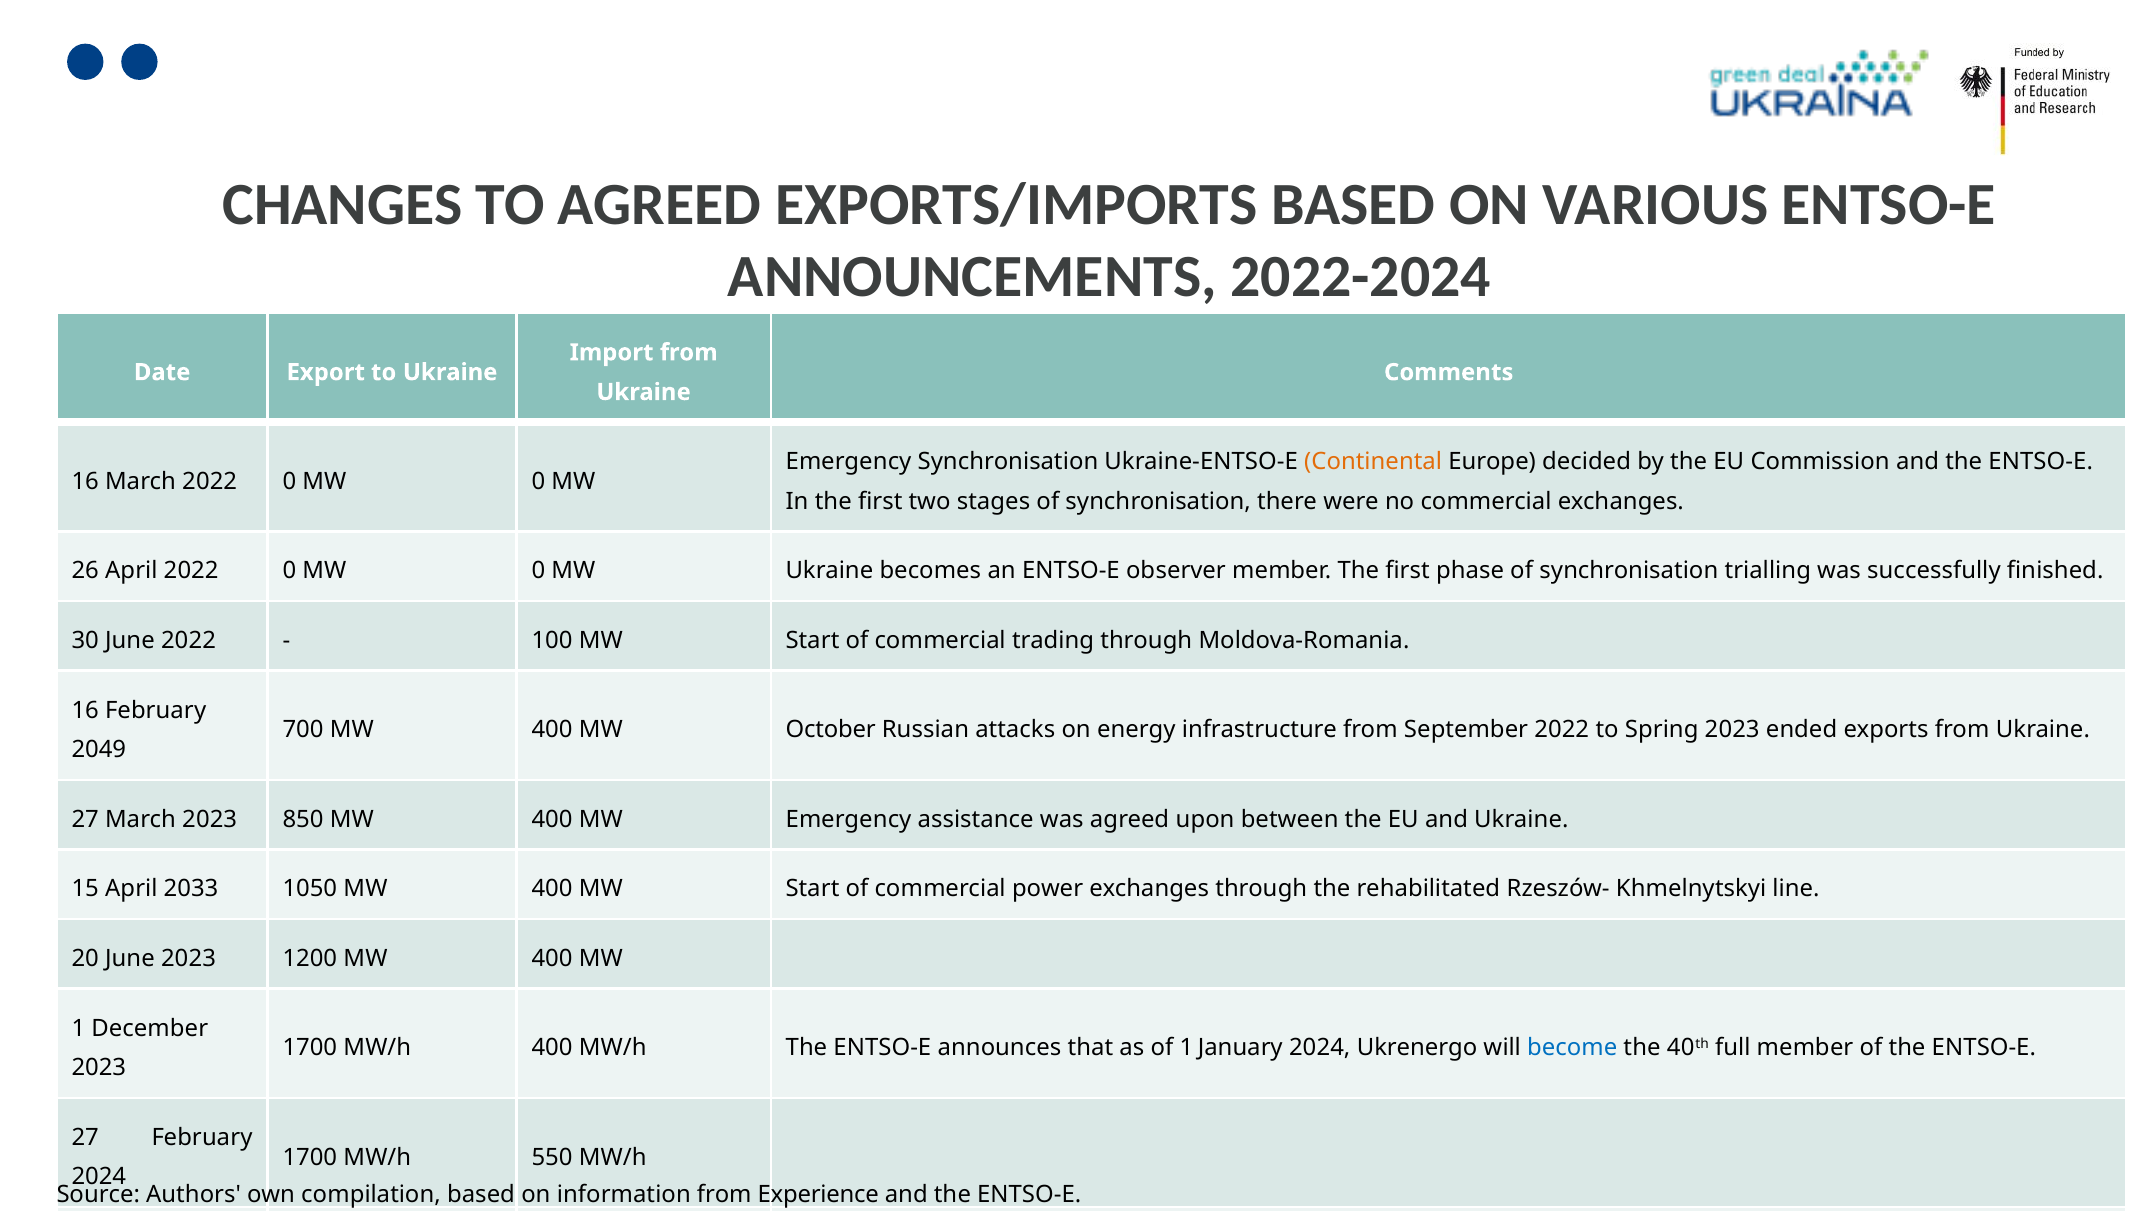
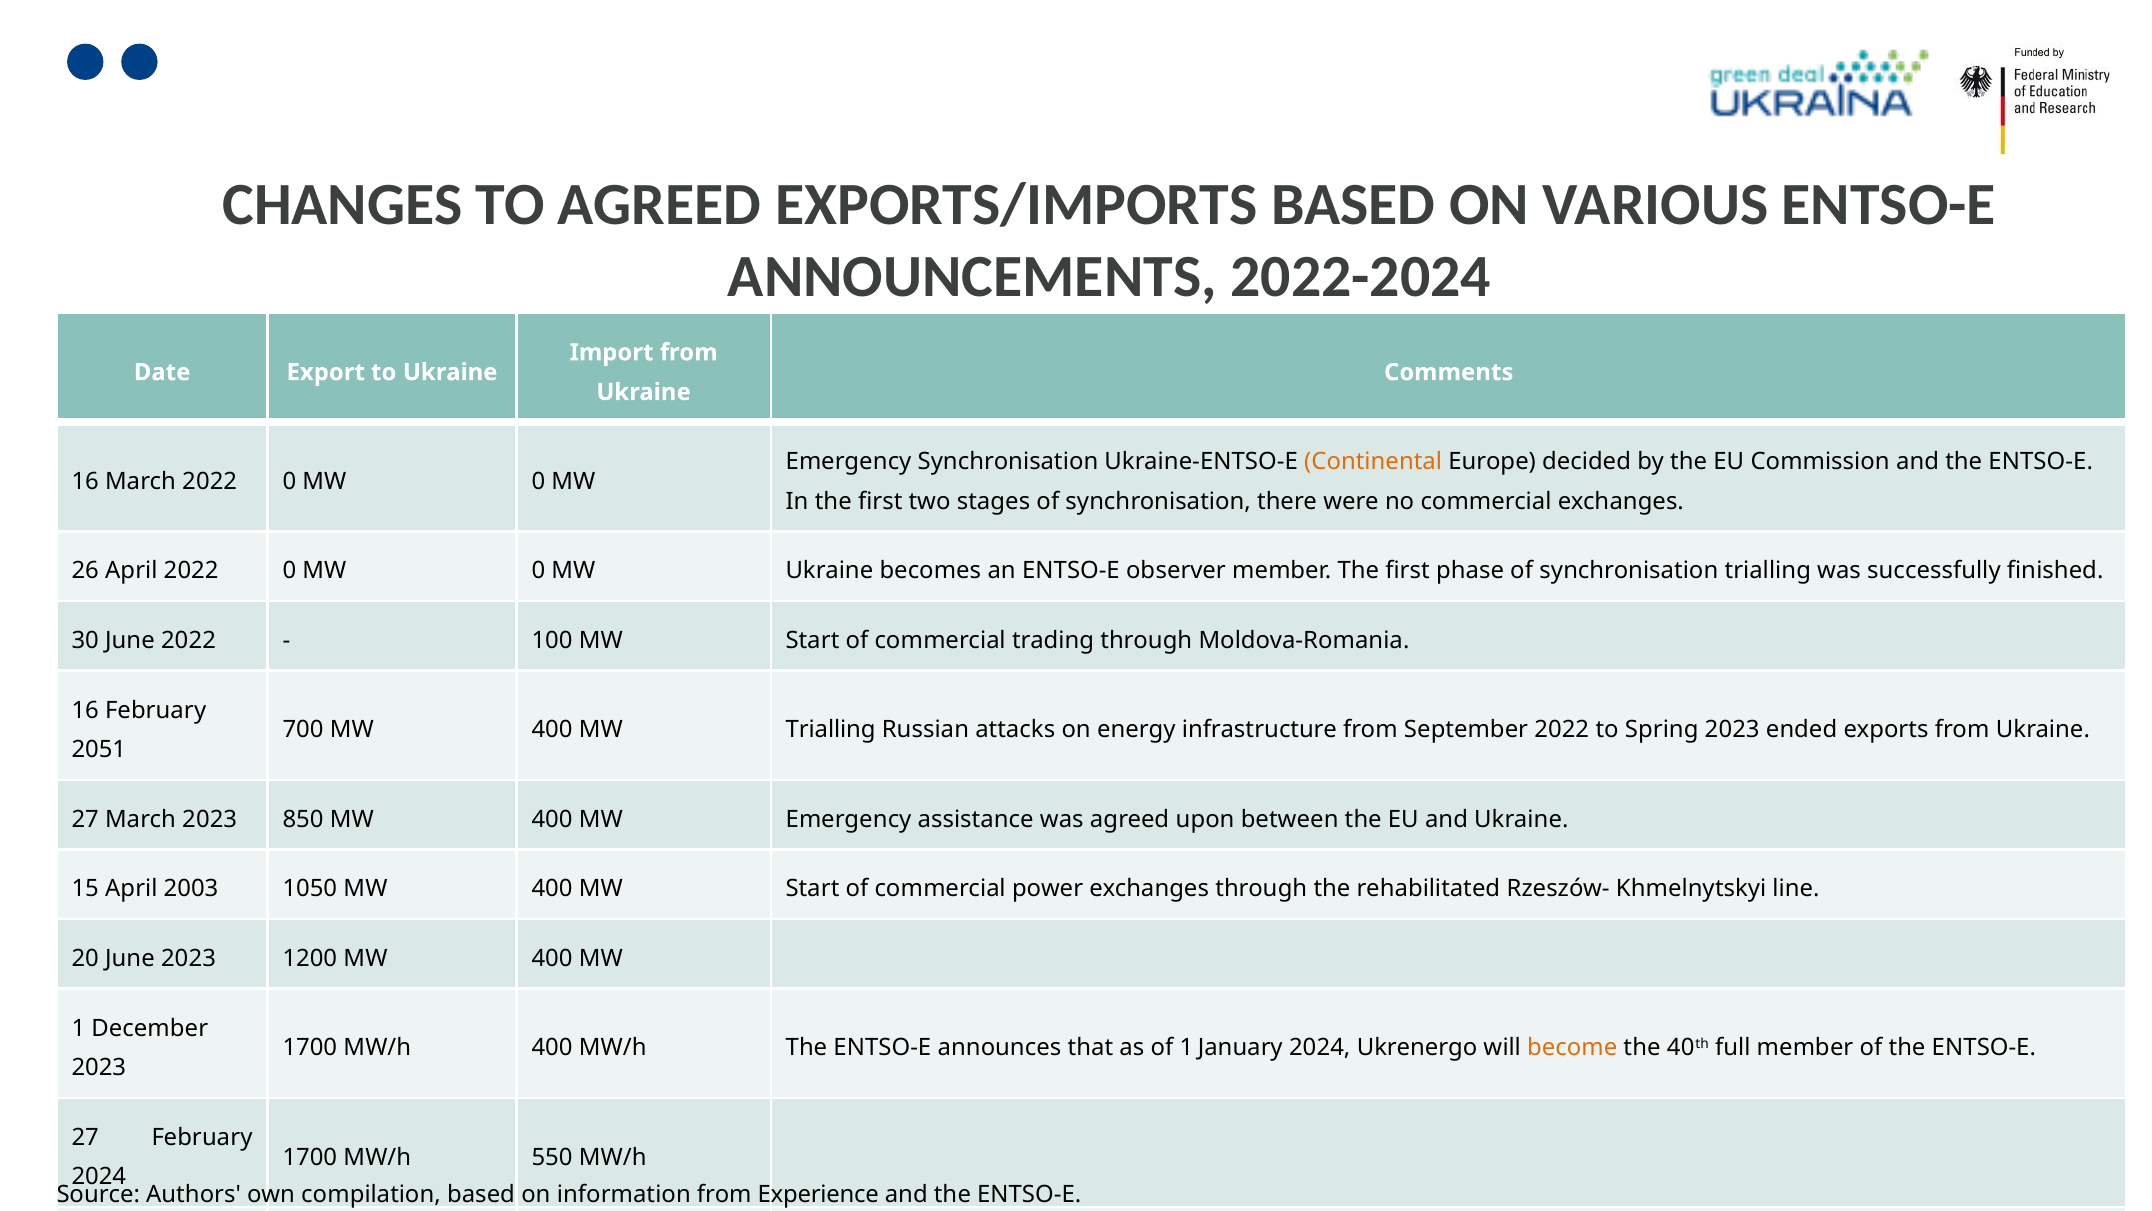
MW October: October -> Trialling
2049: 2049 -> 2051
2033: 2033 -> 2003
become colour: blue -> orange
